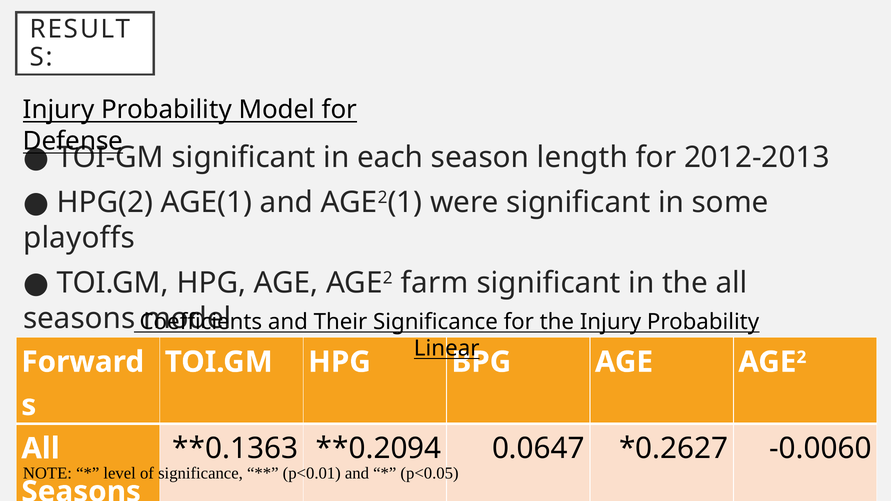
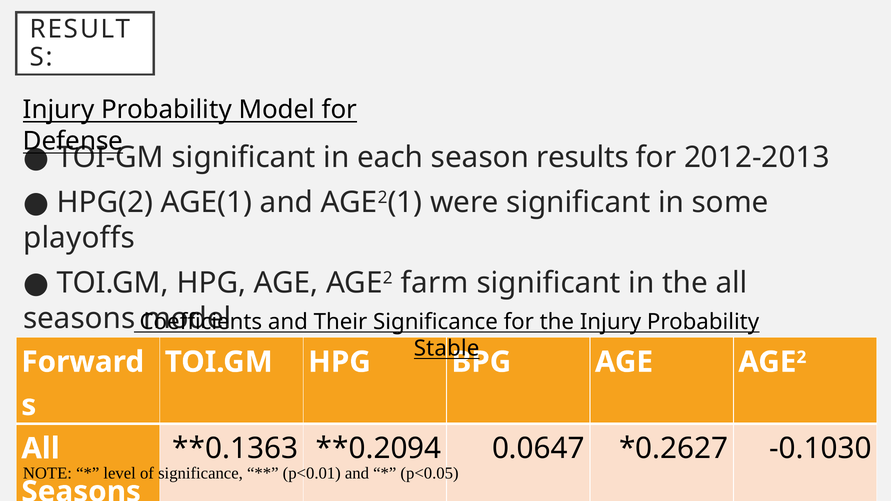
length: length -> results
Linear: Linear -> Stable
-0.0060: -0.0060 -> -0.1030
